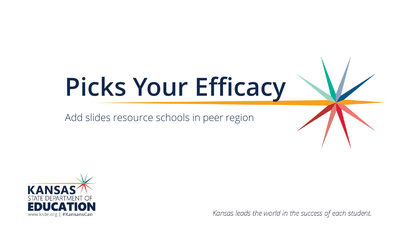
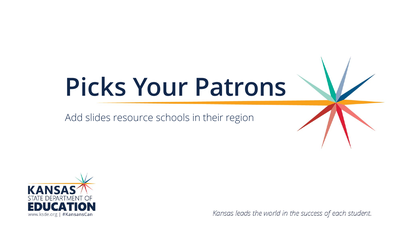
Efficacy: Efficacy -> Patrons
peer: peer -> their
